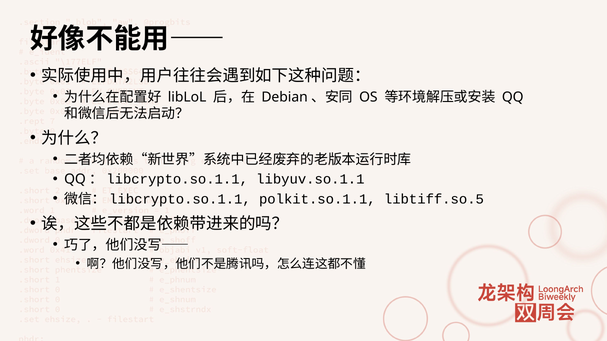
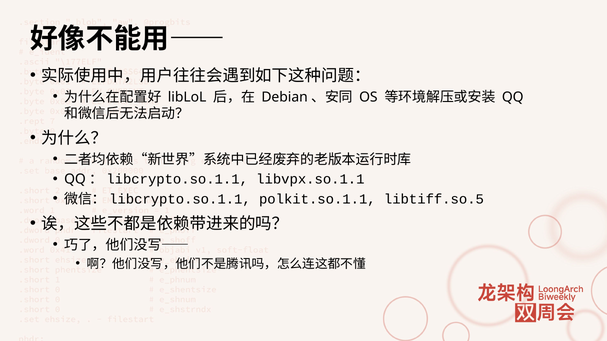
libyuv.so.1.1: libyuv.so.1.1 -> libvpx.so.1.1
